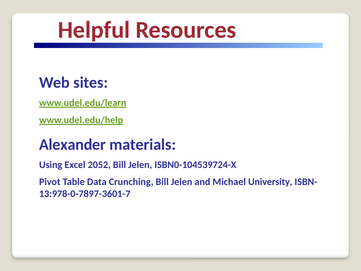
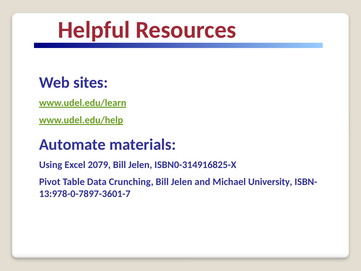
Alexander: Alexander -> Automate
2052: 2052 -> 2079
ISBN0-104539724-X: ISBN0-104539724-X -> ISBN0-314916825-X
